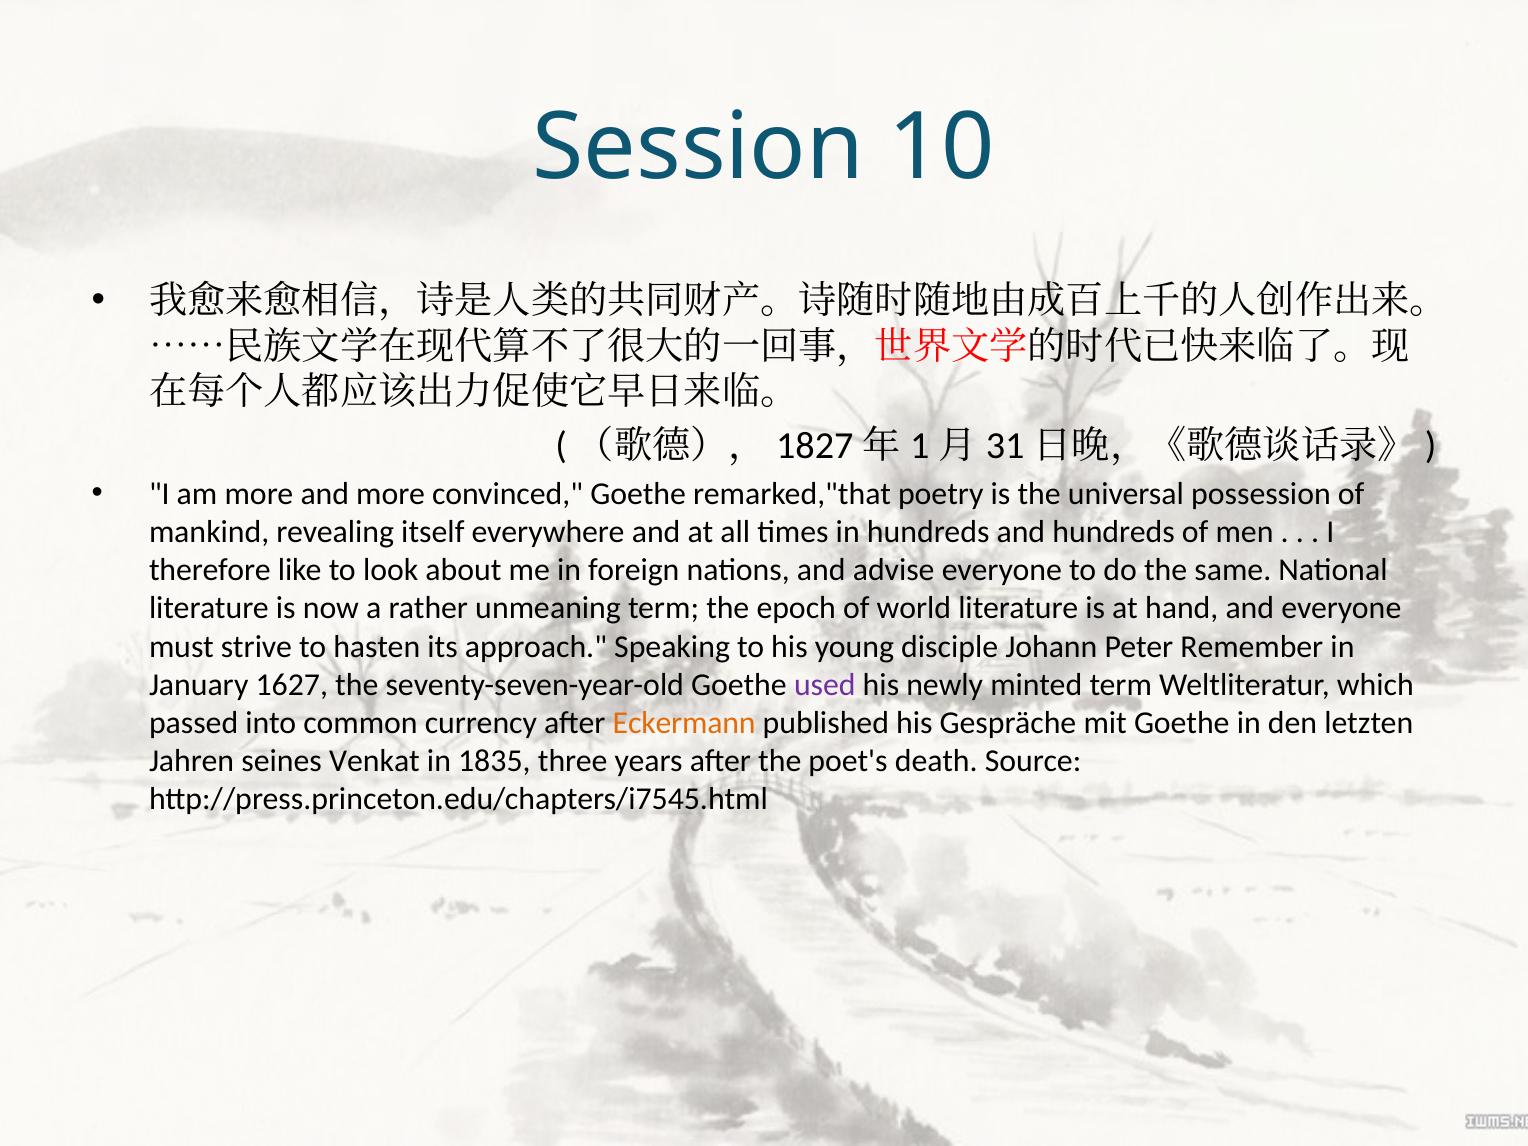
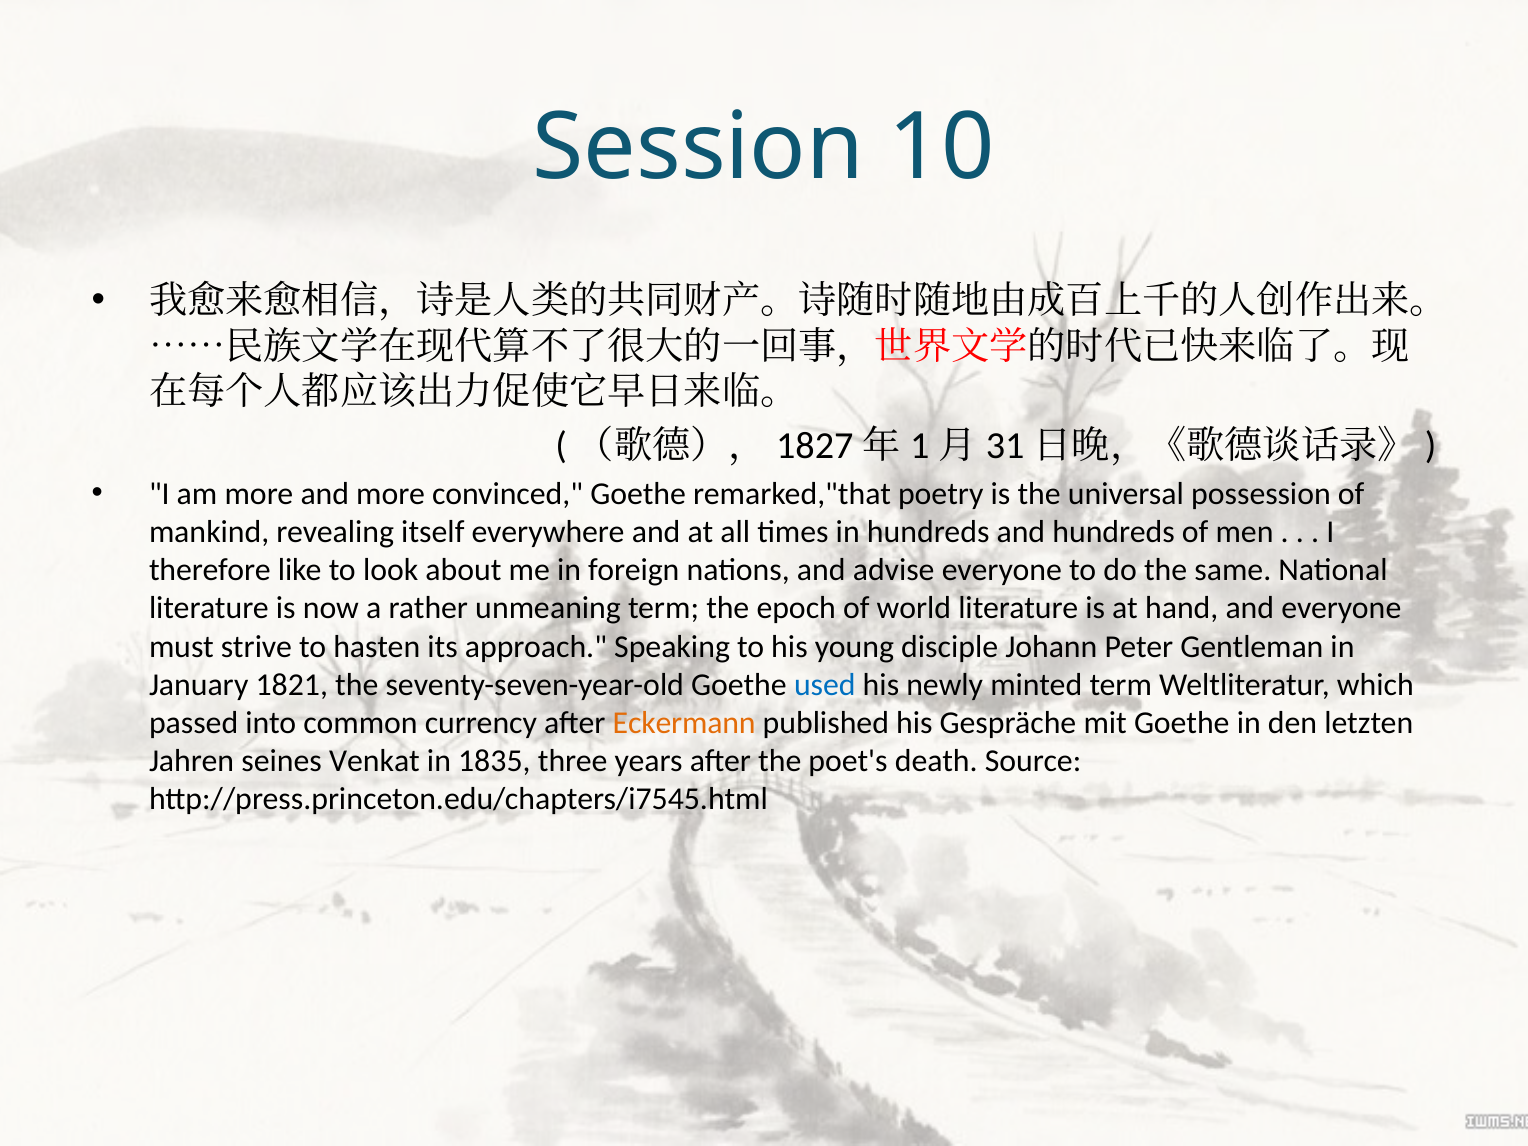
Remember: Remember -> Gentleman
1627: 1627 -> 1821
used colour: purple -> blue
